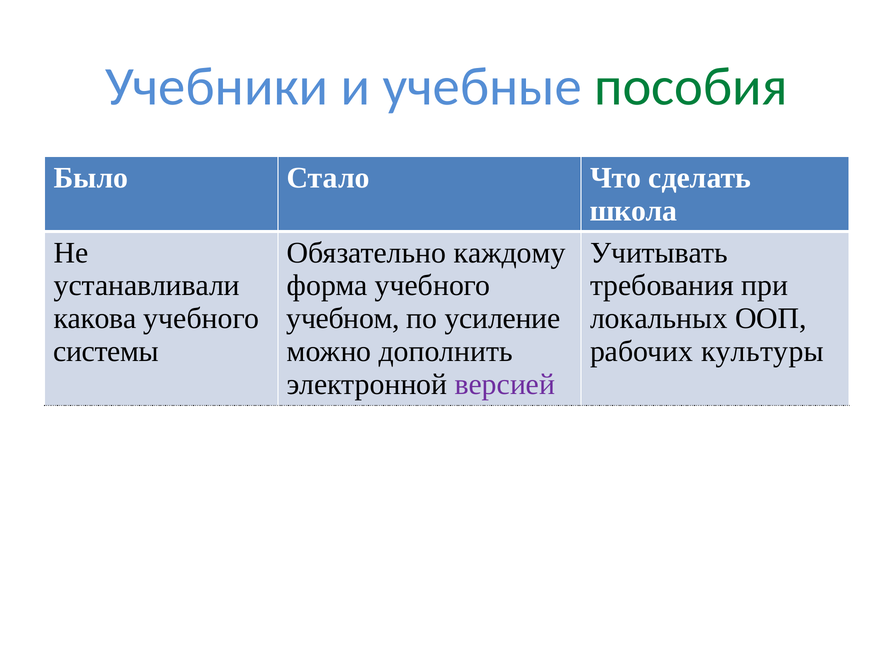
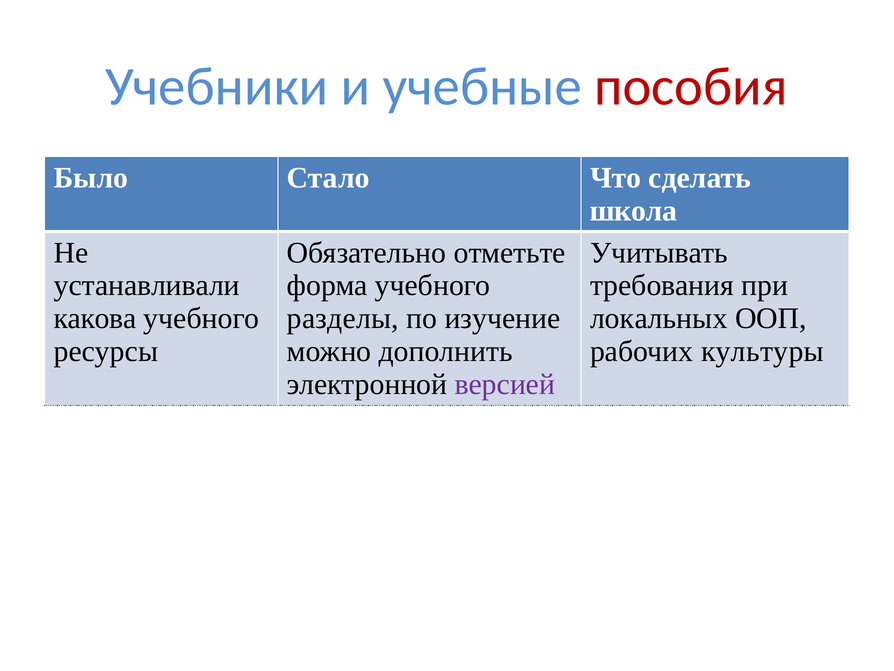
пособия colour: green -> red
каждому: каждому -> отметьте
учебном: учебном -> разделы
усиление: усиление -> изучение
системы: системы -> ресурсы
